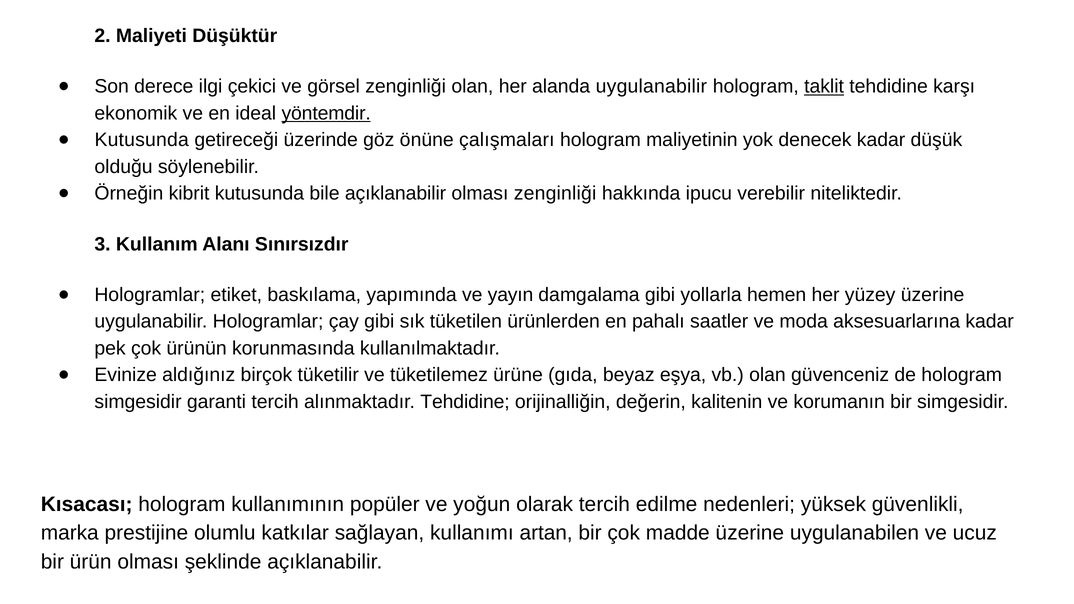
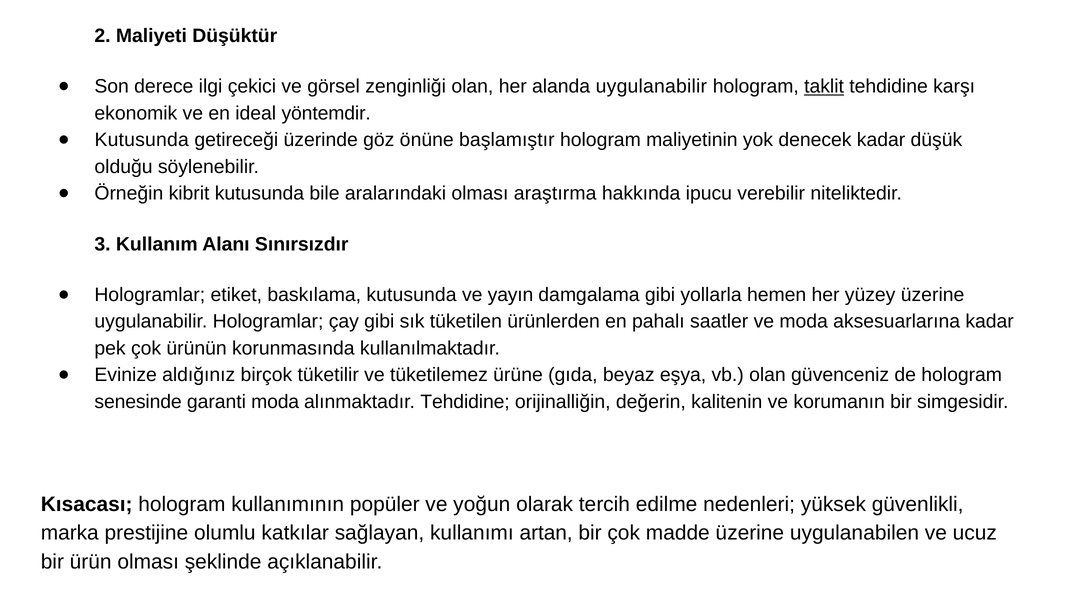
yöntemdir underline: present -> none
çalışmaları: çalışmaları -> başlamıştır
bile açıklanabilir: açıklanabilir -> aralarındaki
olması zenginliği: zenginliği -> araştırma
baskılama yapımında: yapımında -> kutusunda
simgesidir at (138, 402): simgesidir -> senesinde
garanti tercih: tercih -> moda
